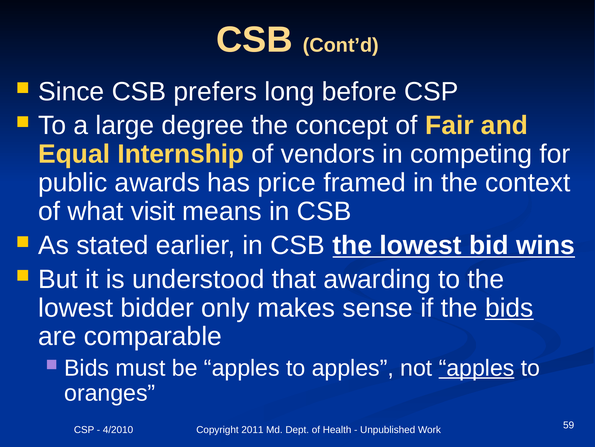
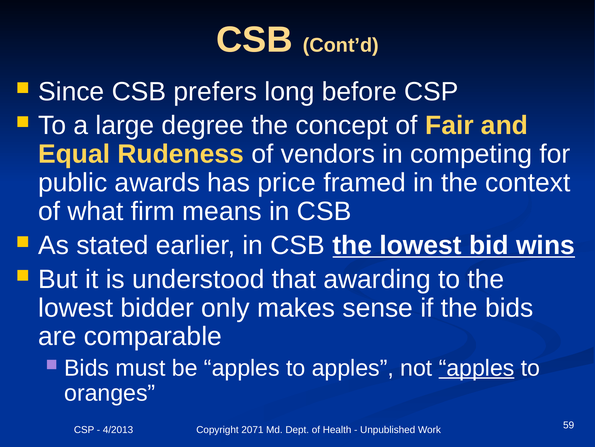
Internship: Internship -> Rudeness
visit: visit -> firm
bids at (509, 307) underline: present -> none
4/2010: 4/2010 -> 4/2013
2011: 2011 -> 2071
